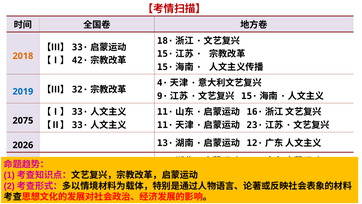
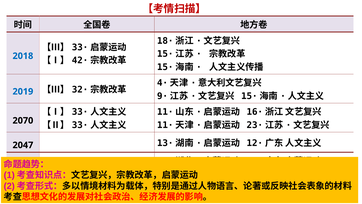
2018 colour: orange -> blue
2075: 2075 -> 2070
2026: 2026 -> 2047
